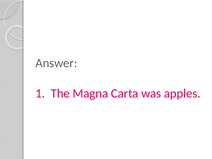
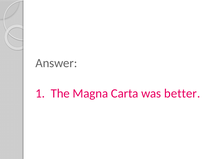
apples: apples -> better
